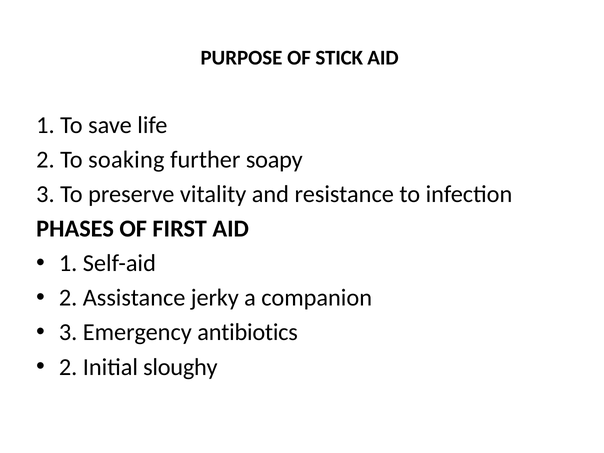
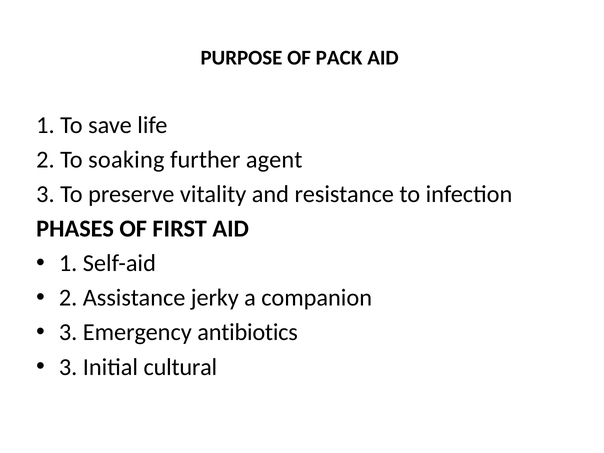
STICK: STICK -> PACK
soapy: soapy -> agent
2 at (68, 367): 2 -> 3
sloughy: sloughy -> cultural
